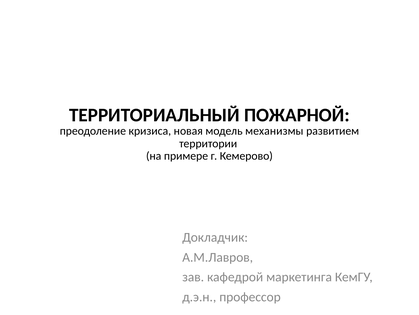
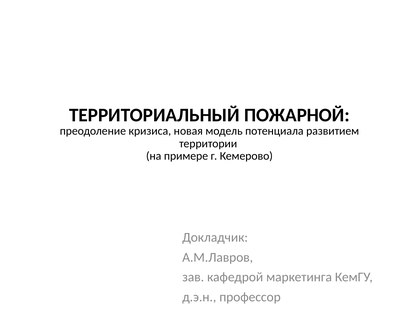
механизмы: механизмы -> потенциала
